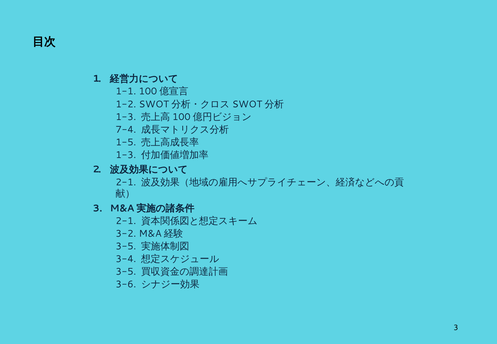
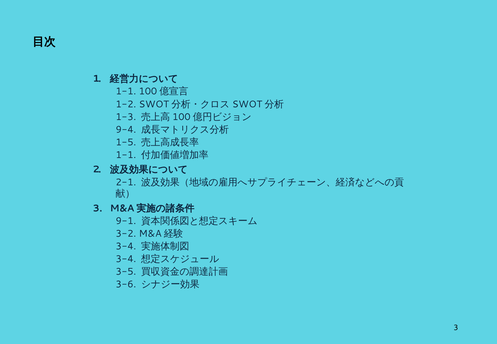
7-4: 7-4 -> 9-4
1-3 at (126, 155): 1-3 -> 1-1
2-1 at (126, 221): 2-1 -> 9-1
3-5 at (126, 246): 3-5 -> 3-4
